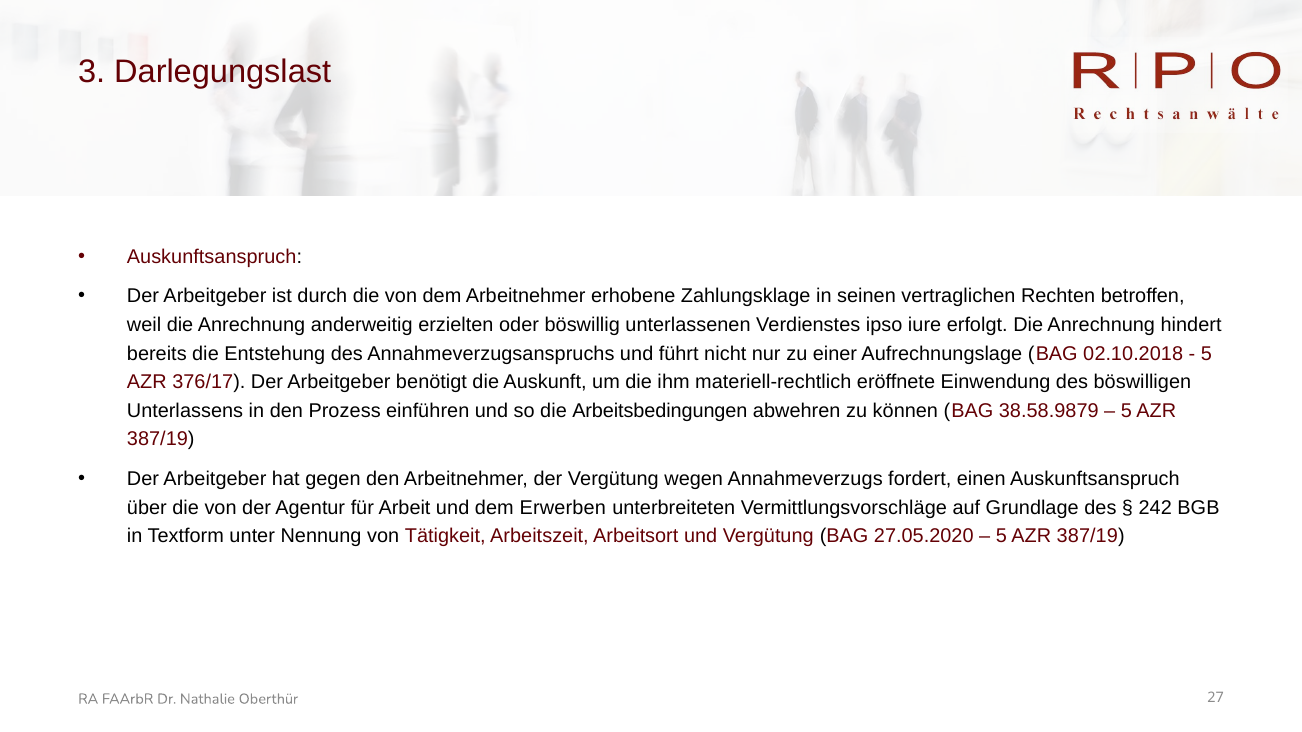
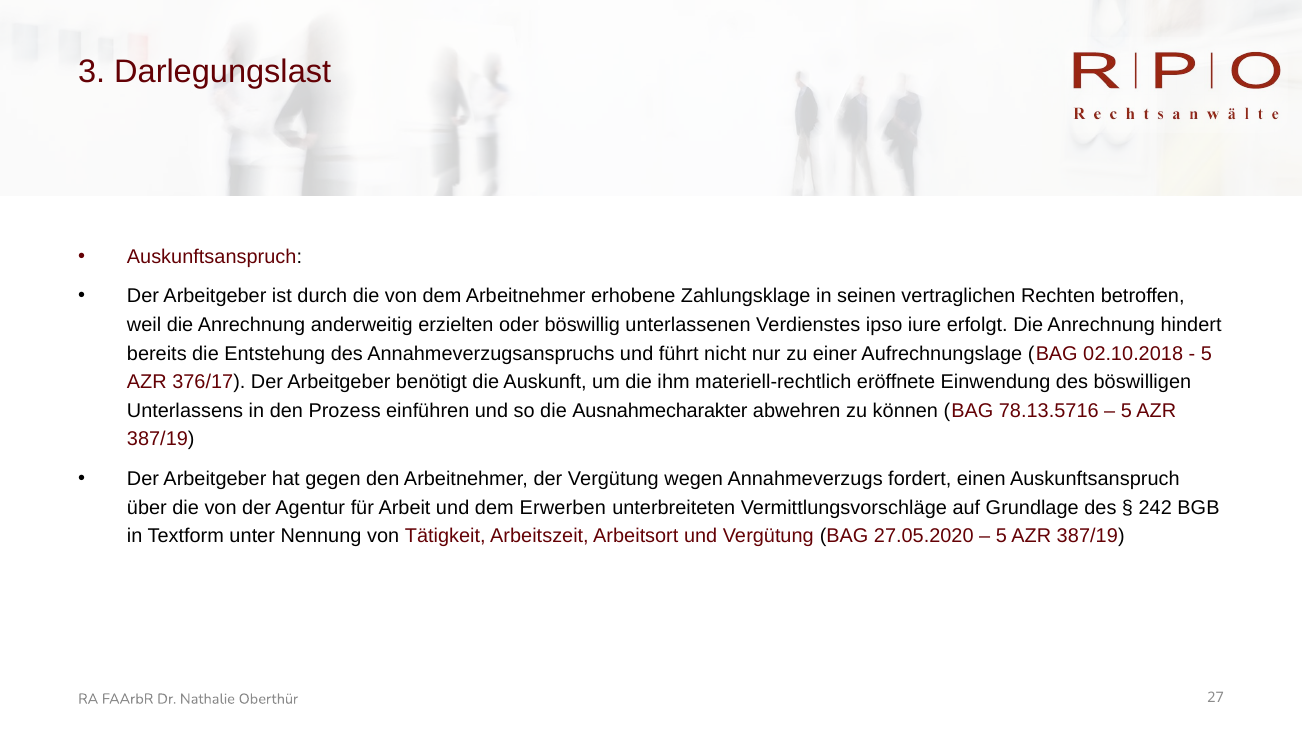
Arbeitsbedingungen: Arbeitsbedingungen -> Ausnahmecharakter
38.58.9879: 38.58.9879 -> 78.13.5716
